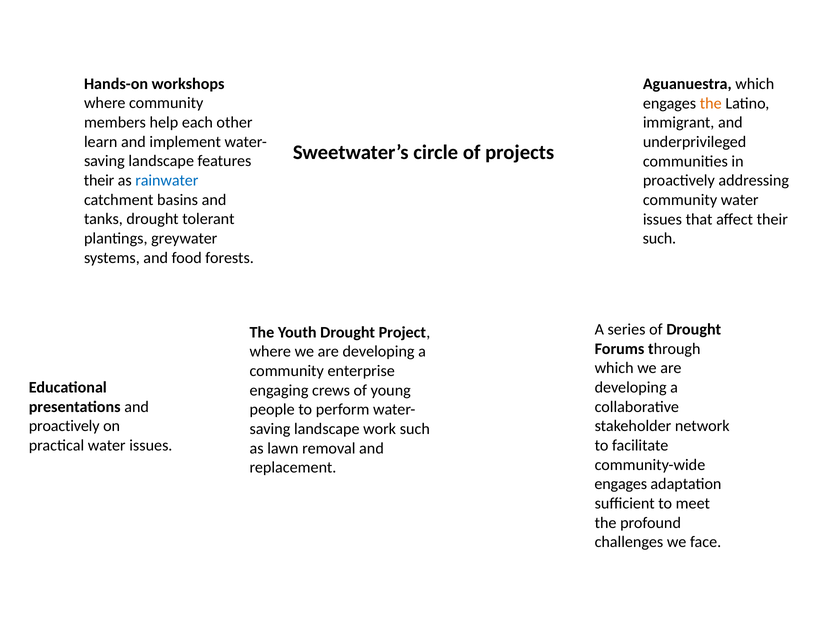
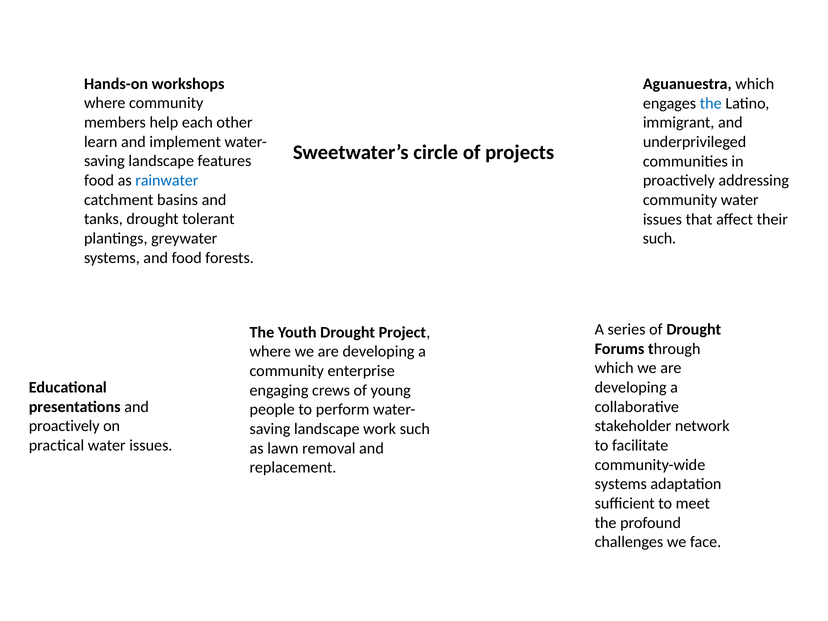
the at (711, 103) colour: orange -> blue
their at (99, 180): their -> food
engages at (621, 484): engages -> systems
